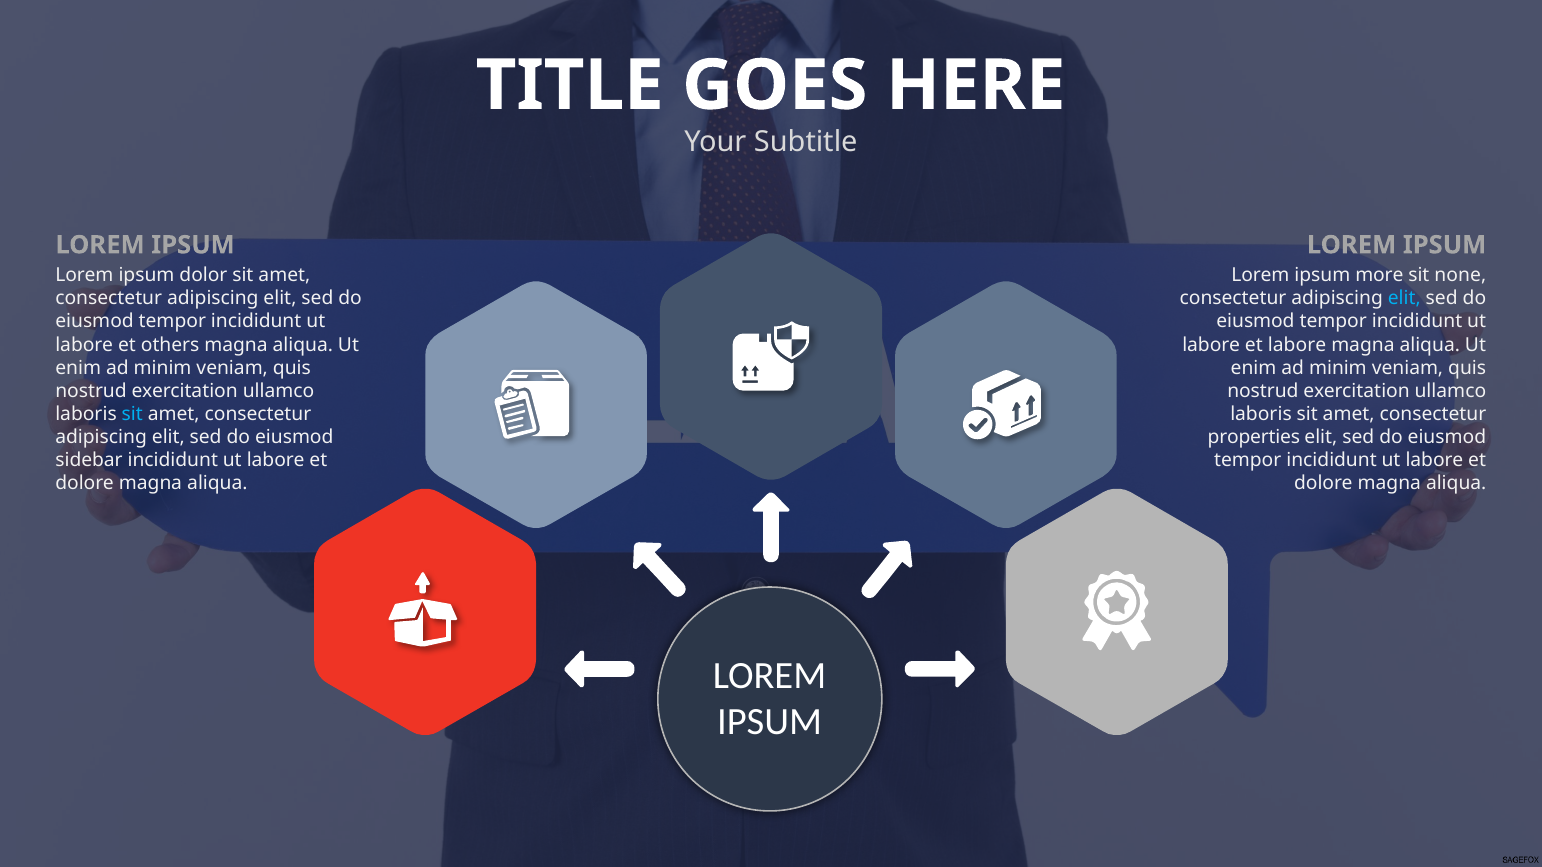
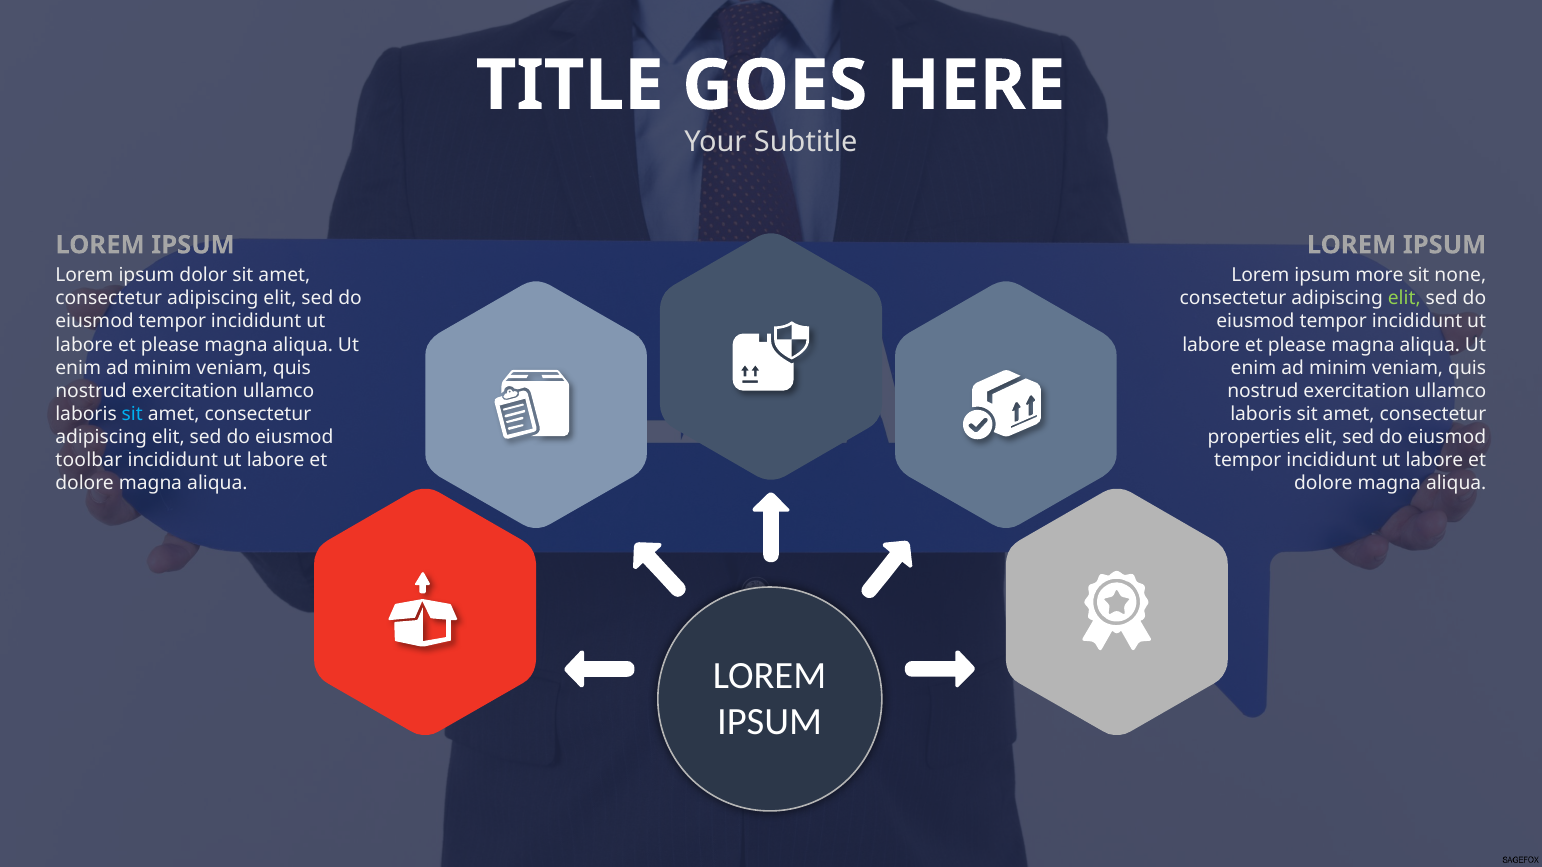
elit at (1404, 299) colour: light blue -> light green
others at (170, 345): others -> please
labore at (1297, 345): labore -> please
sidebar: sidebar -> toolbar
